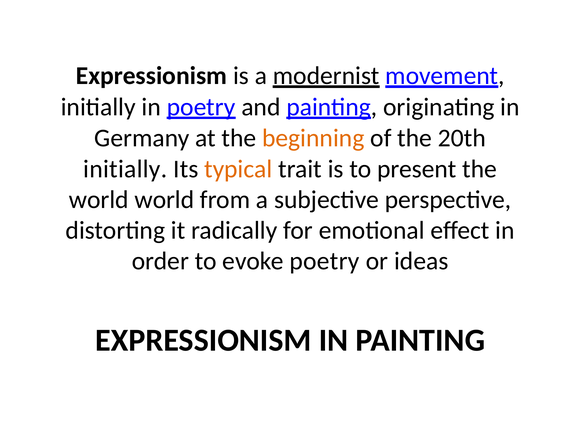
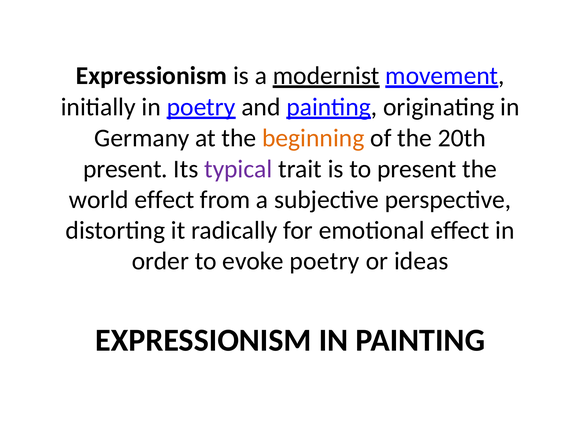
initially at (125, 169): initially -> present
typical colour: orange -> purple
world world: world -> effect
